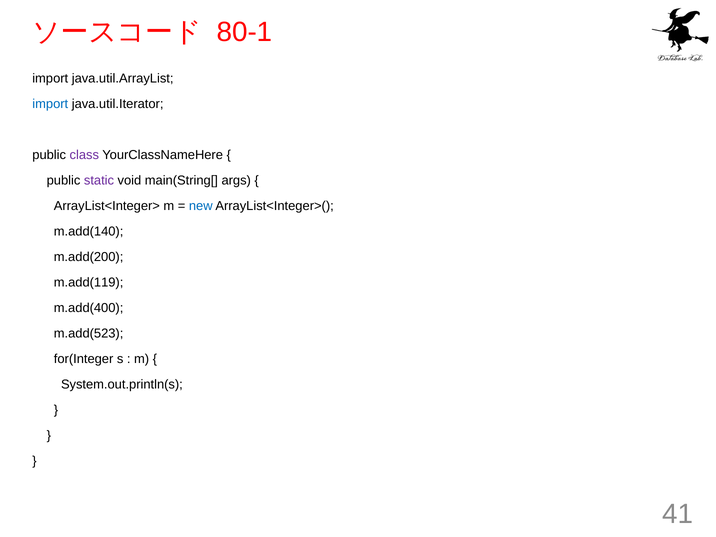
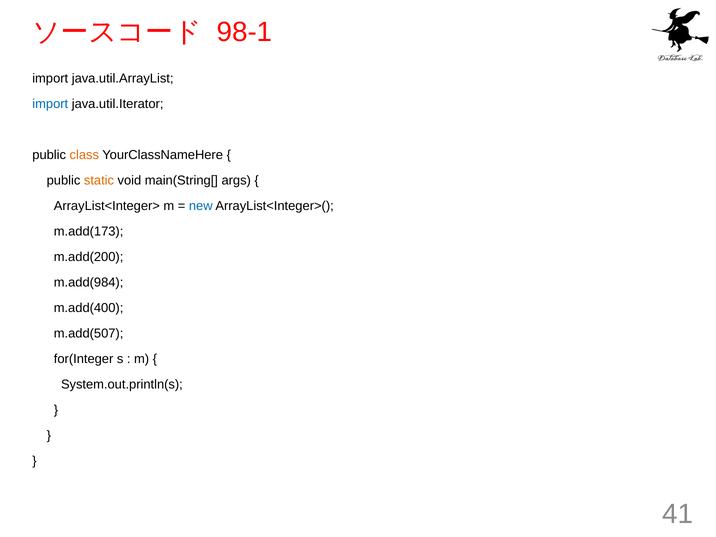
80-1: 80-1 -> 98-1
class colour: purple -> orange
static colour: purple -> orange
m.add(140: m.add(140 -> m.add(173
m.add(119: m.add(119 -> m.add(984
m.add(523: m.add(523 -> m.add(507
